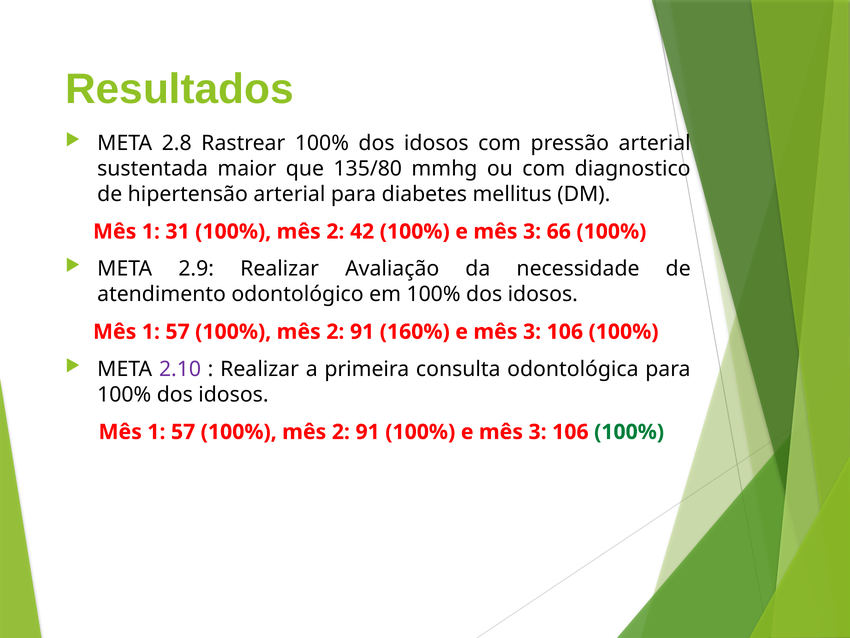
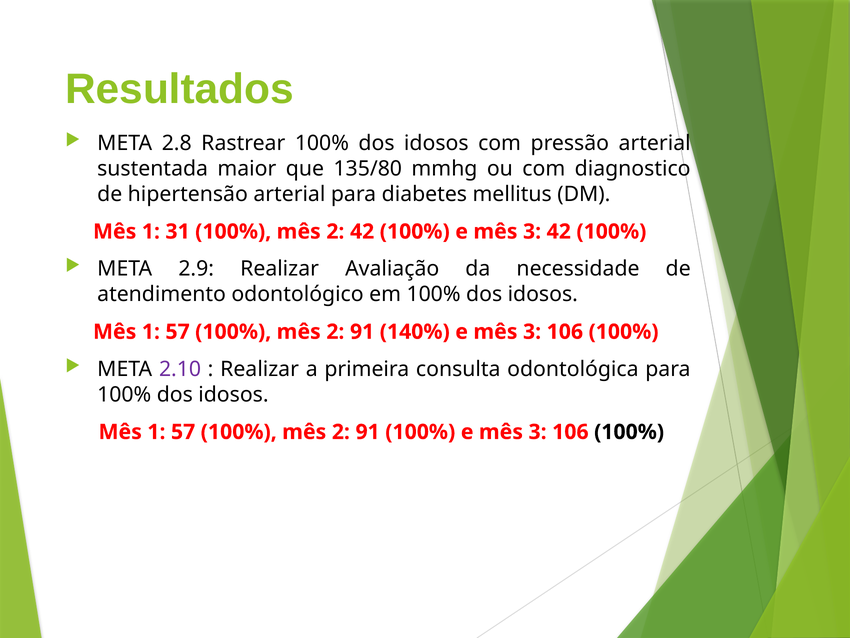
3 66: 66 -> 42
160%: 160% -> 140%
100% at (629, 432) colour: green -> black
